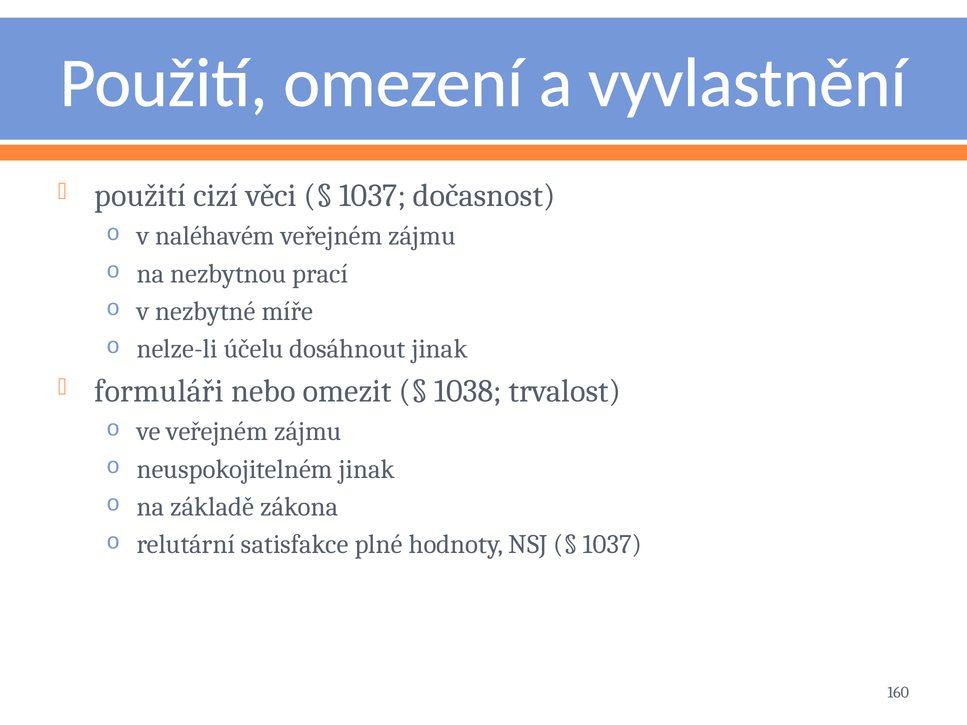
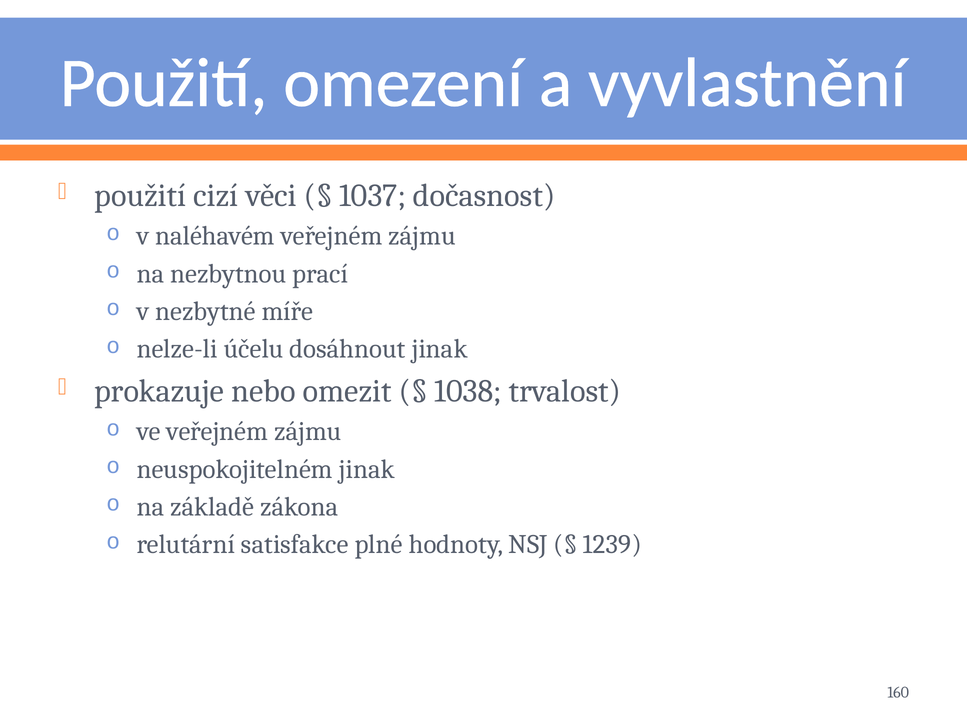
formuláři: formuláři -> prokazuje
1037 at (613, 545): 1037 -> 1239
